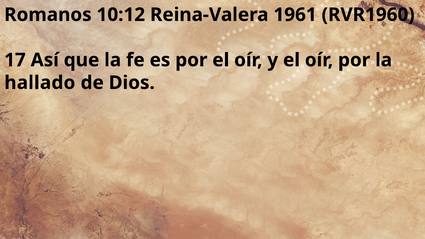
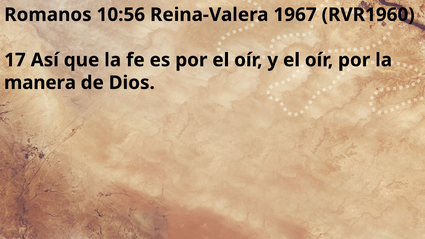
10:12: 10:12 -> 10:56
1961: 1961 -> 1967
hallado: hallado -> manera
